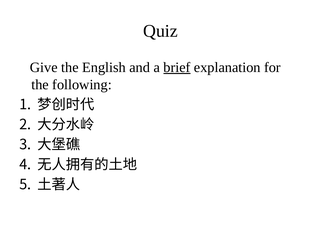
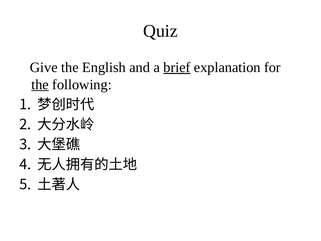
the at (40, 84) underline: none -> present
